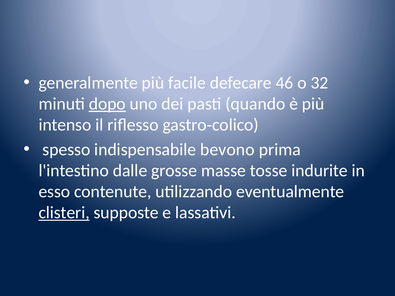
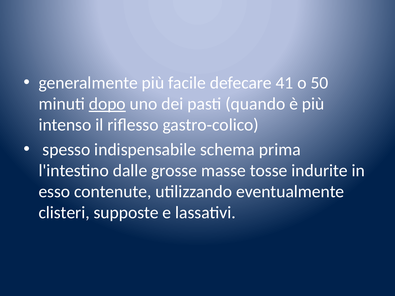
46: 46 -> 41
32: 32 -> 50
bevono: bevono -> schema
clisteri underline: present -> none
